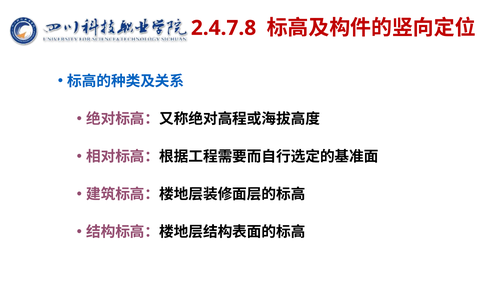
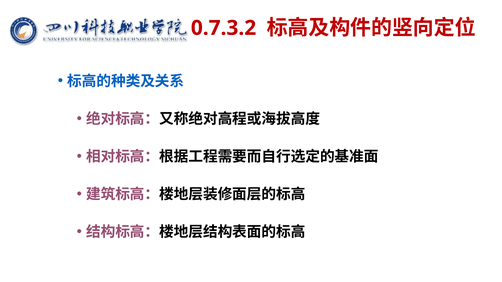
2.4.7.8: 2.4.7.8 -> 0.7.3.2
